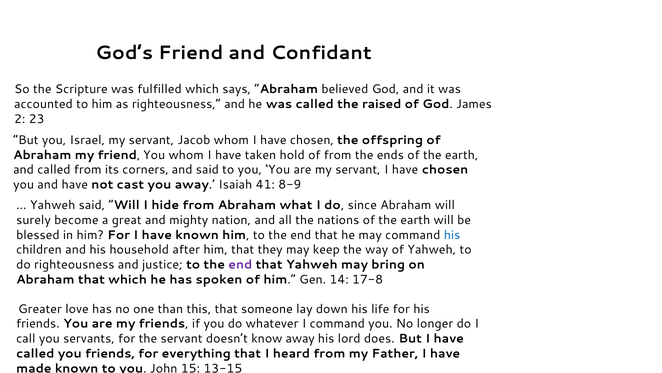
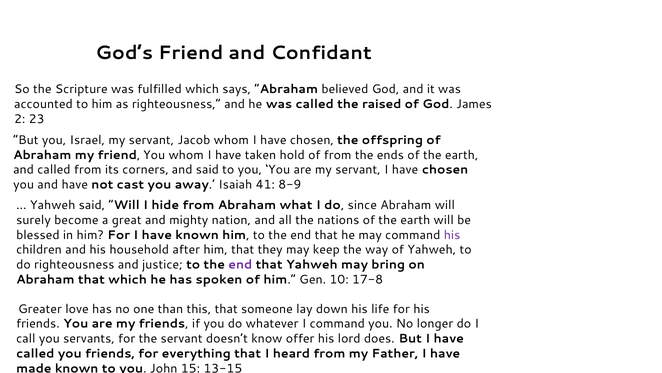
his at (452, 235) colour: blue -> purple
14: 14 -> 10
know away: away -> offer
